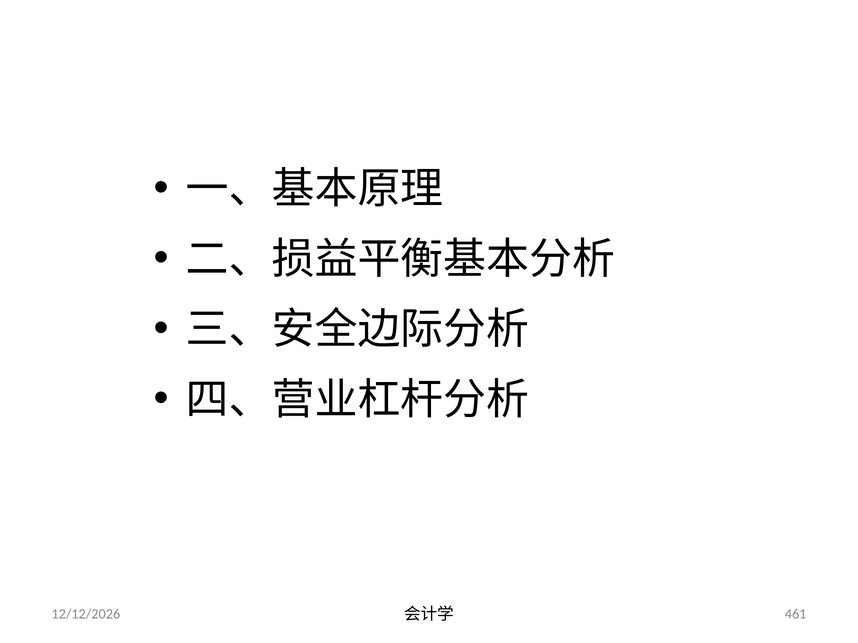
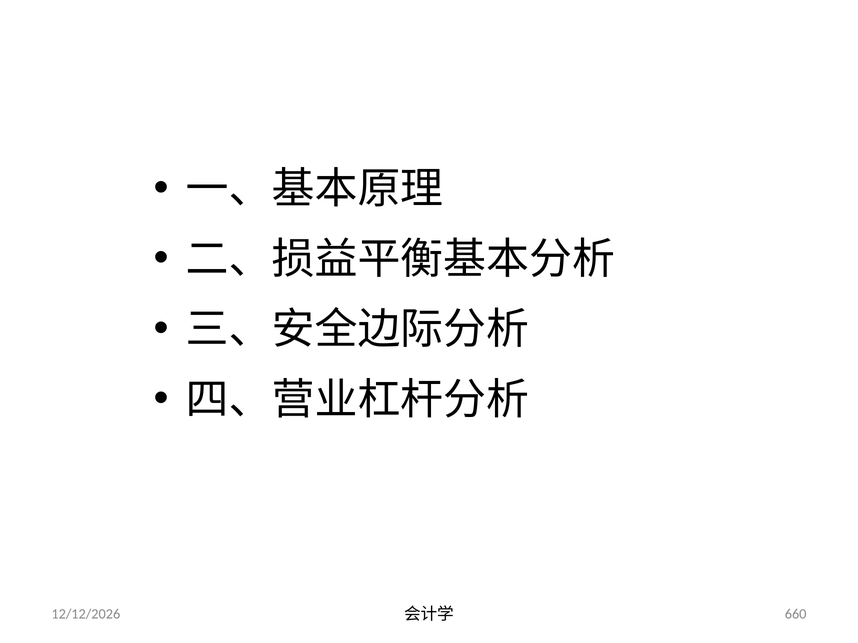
461: 461 -> 660
